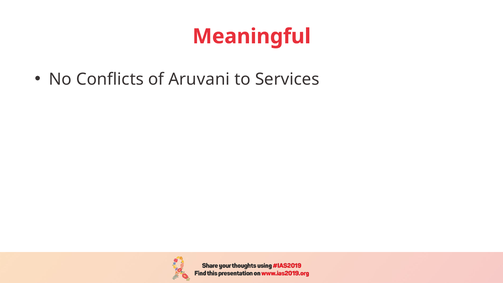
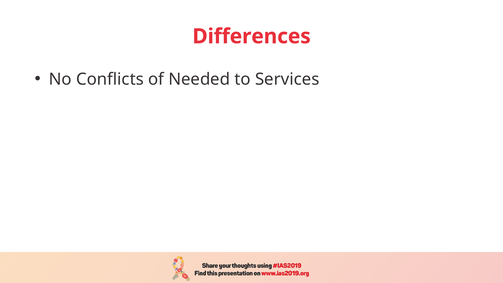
Meaningful: Meaningful -> Differences
Aruvani: Aruvani -> Needed
